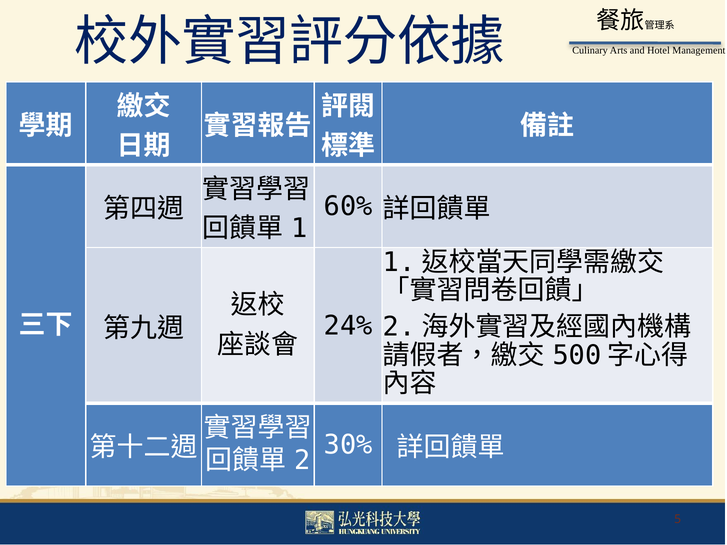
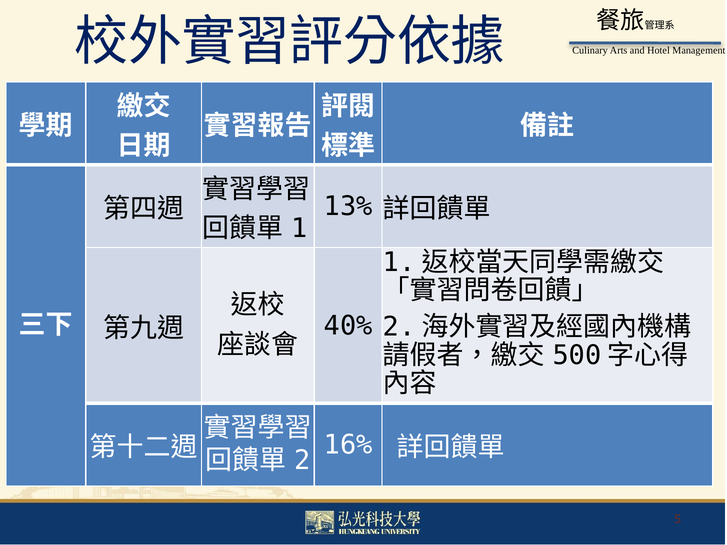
60%: 60% -> 13%
24%: 24% -> 40%
30%: 30% -> 16%
